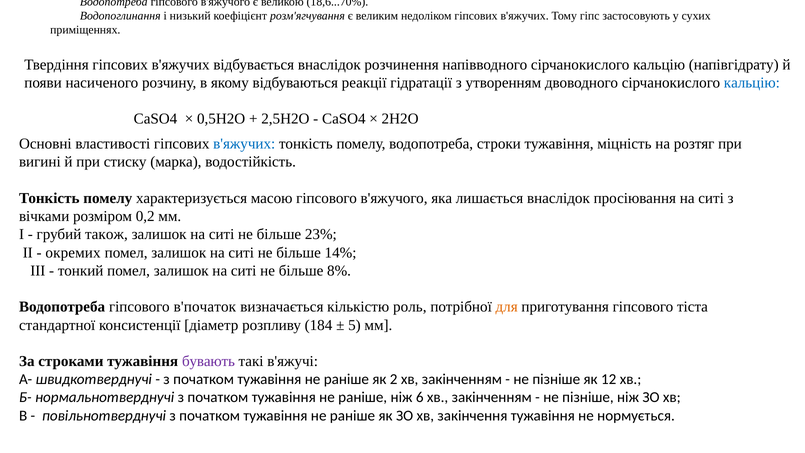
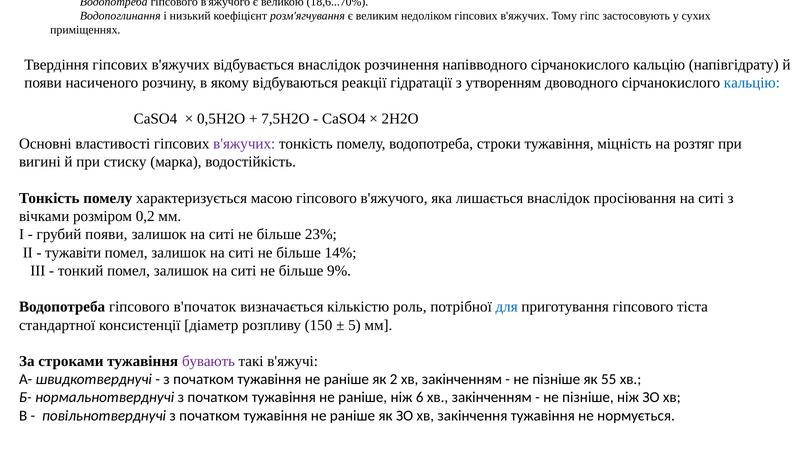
2,5Н2О: 2,5Н2О -> 7,5Н2О
в'яжучих at (244, 144) colour: blue -> purple
грубий також: також -> появи
окремих: окремих -> тужавіти
8%: 8% -> 9%
для colour: orange -> blue
184: 184 -> 150
12: 12 -> 55
